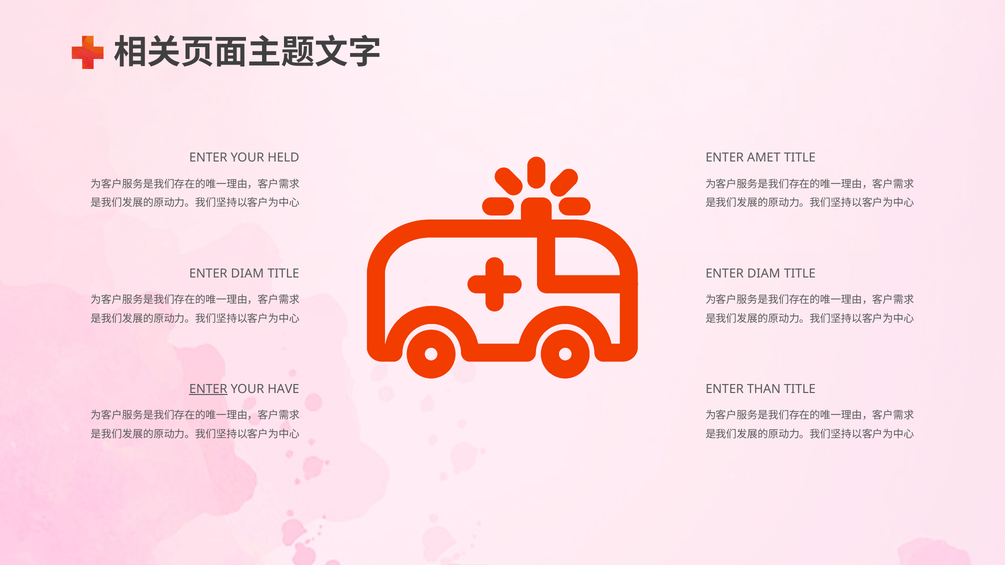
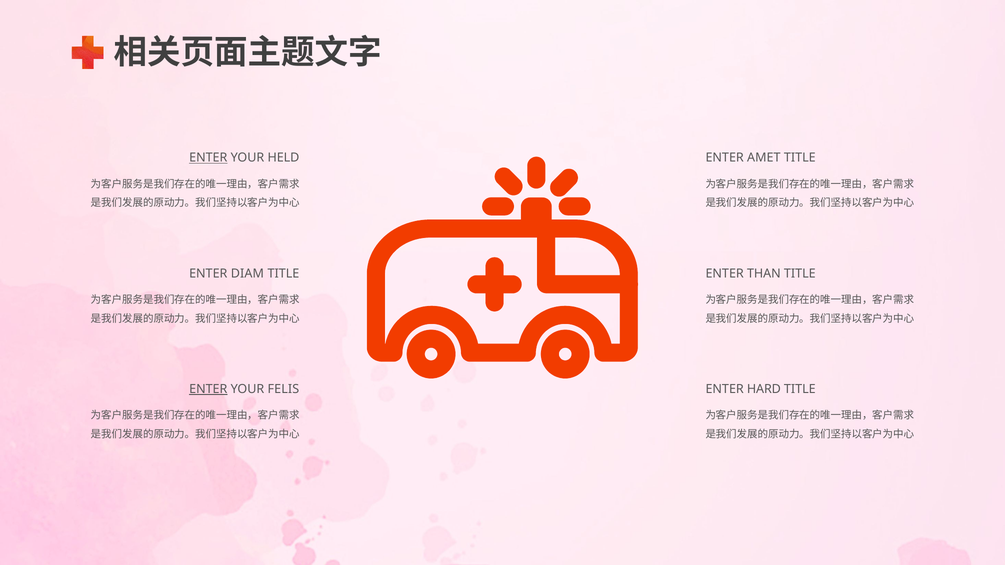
ENTER at (208, 158) underline: none -> present
DIAM at (764, 274): DIAM -> THAN
HAVE: HAVE -> FELIS
THAN: THAN -> HARD
